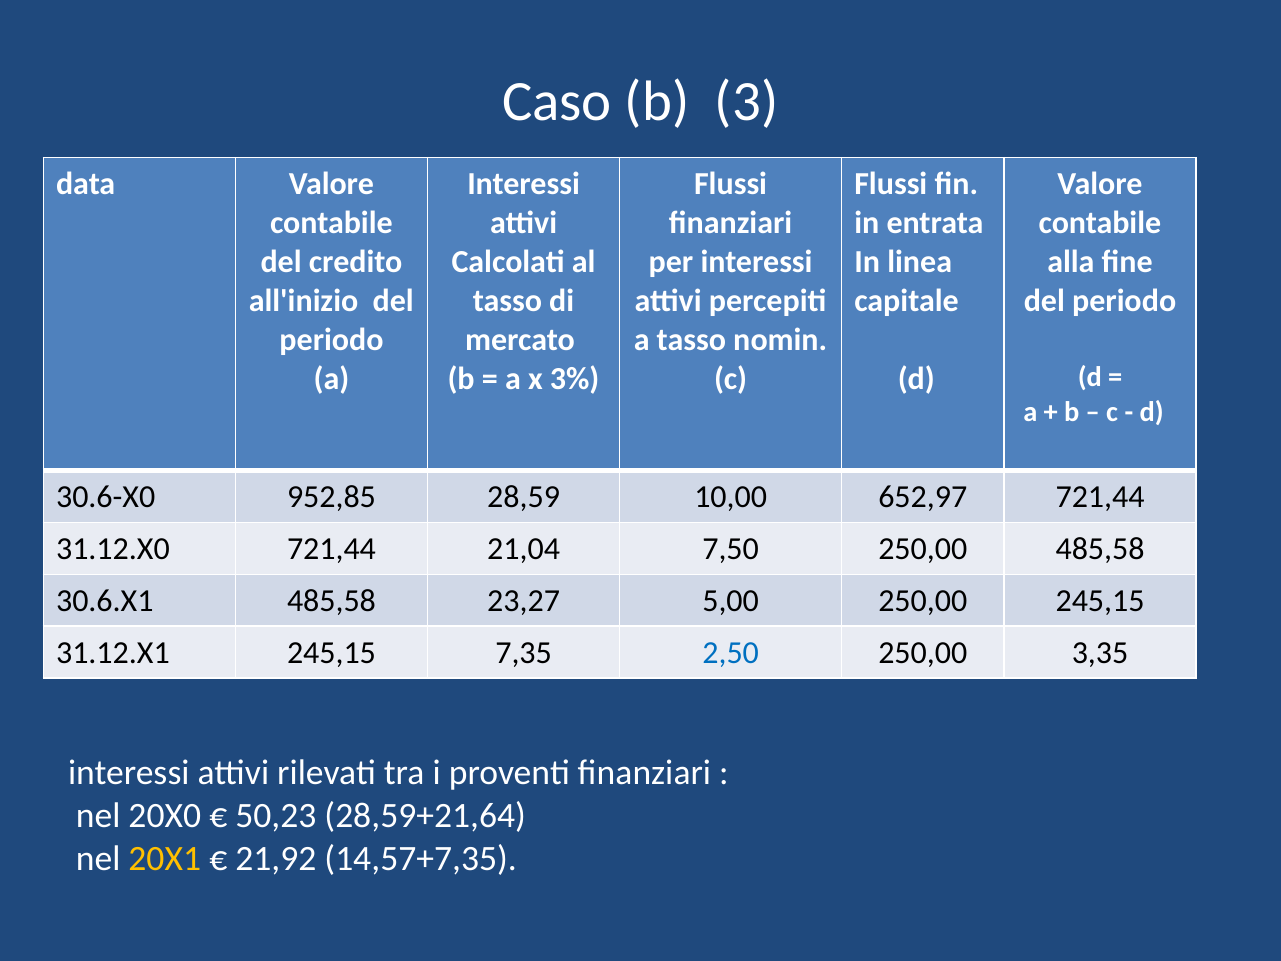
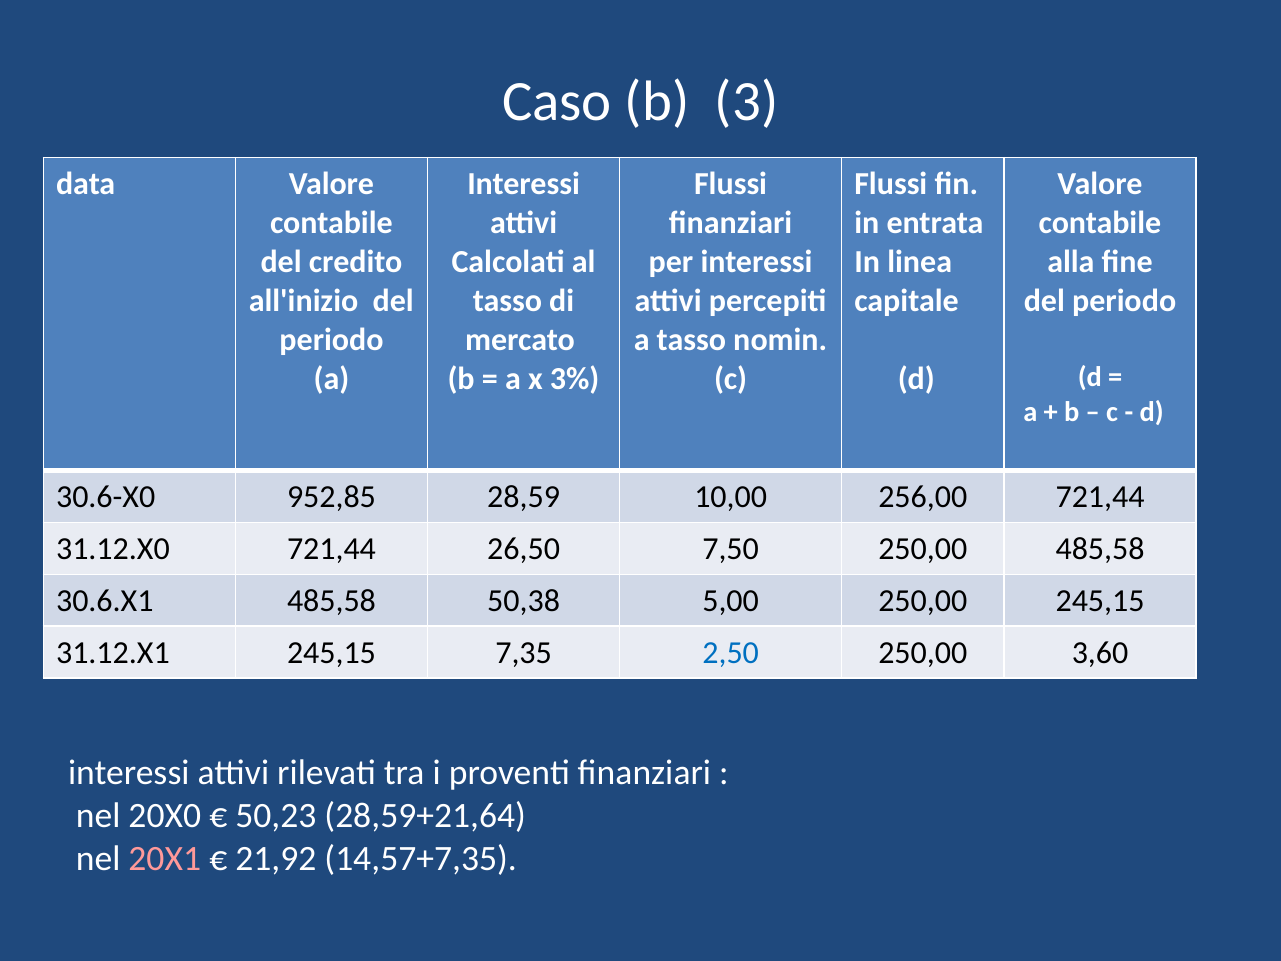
652,97: 652,97 -> 256,00
21,04: 21,04 -> 26,50
23,27: 23,27 -> 50,38
3,35: 3,35 -> 3,60
20X1 colour: yellow -> pink
